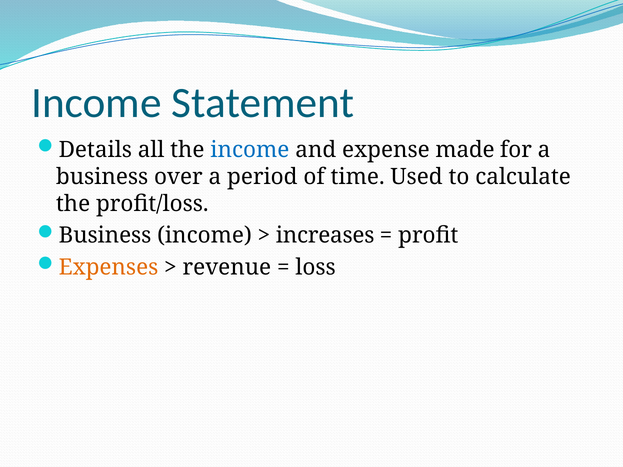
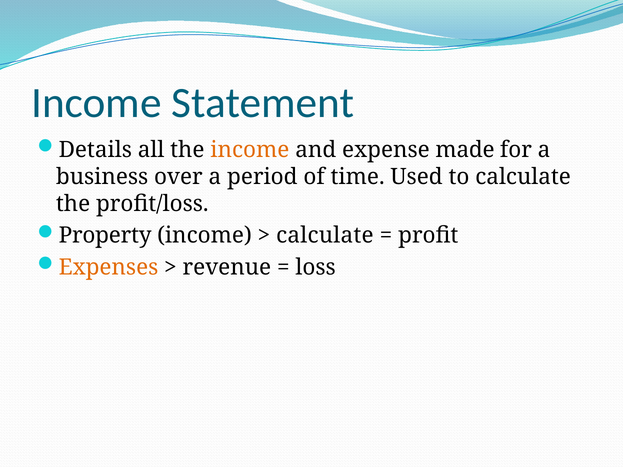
income at (250, 150) colour: blue -> orange
Business at (105, 236): Business -> Property
increases at (325, 236): increases -> calculate
